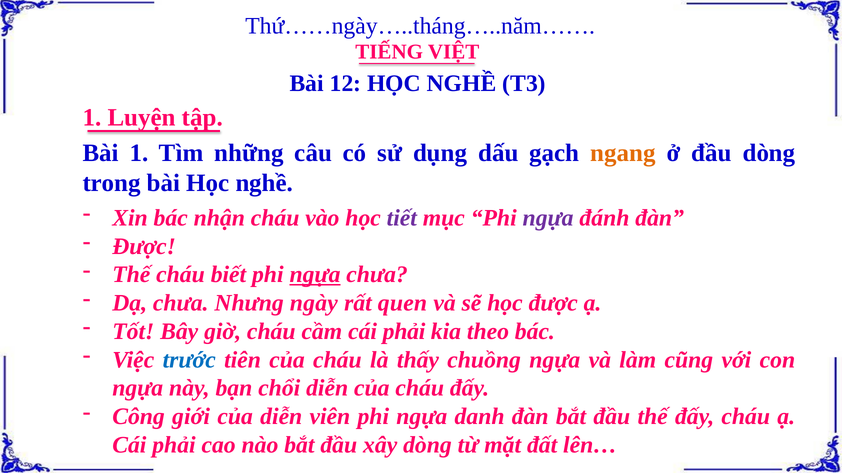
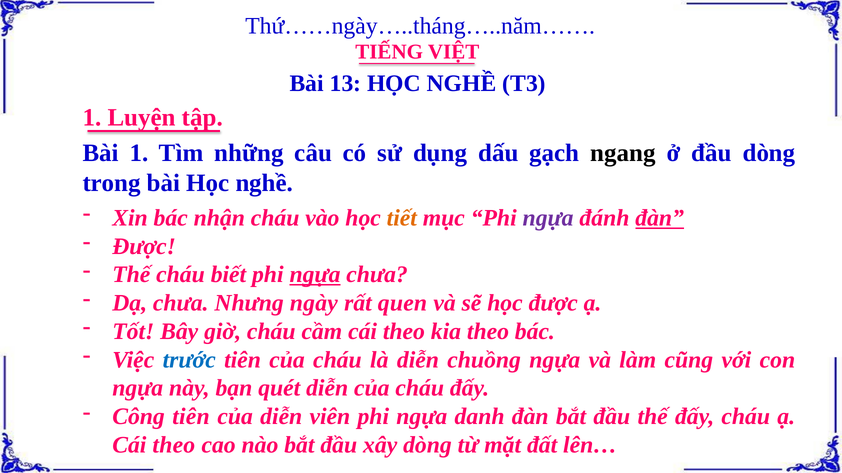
12: 12 -> 13
ngang colour: orange -> black
tiết colour: purple -> orange
đàn at (660, 218) underline: none -> present
cầm cái phải: phải -> theo
là thấy: thấy -> diễn
chổi: chổi -> quét
Công giới: giới -> tiên
phải at (174, 445): phải -> theo
